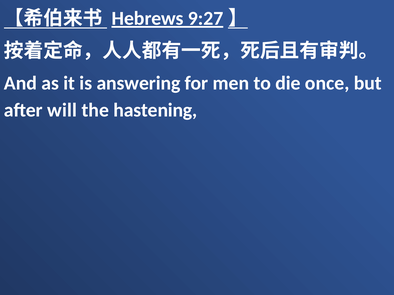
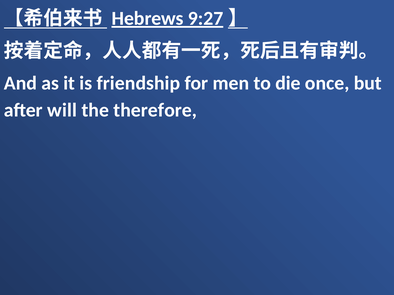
answering: answering -> friendship
hastening: hastening -> therefore
